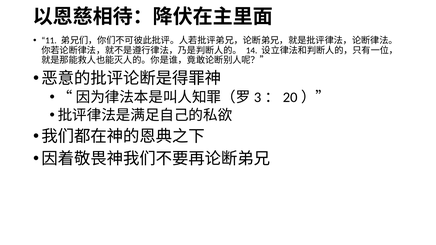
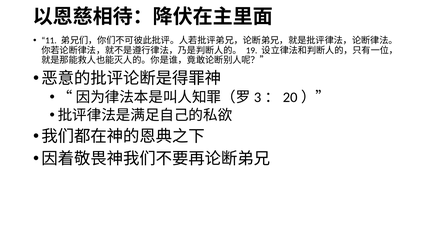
14: 14 -> 19
